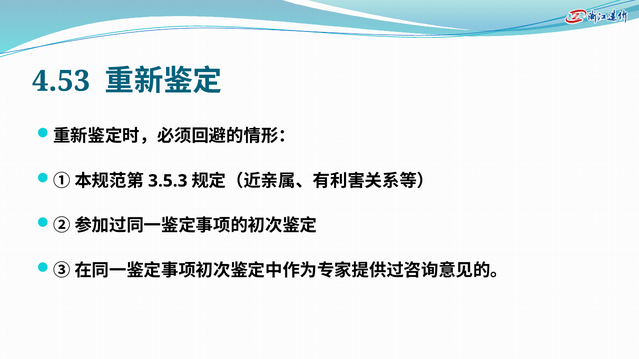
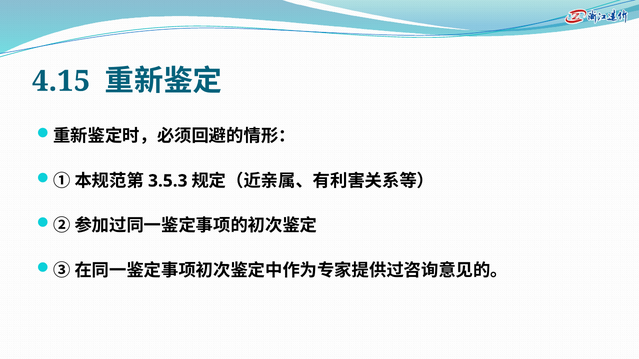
4.53: 4.53 -> 4.15
